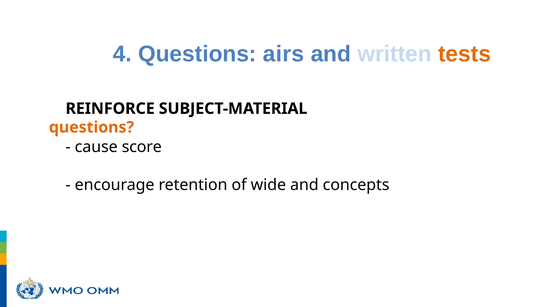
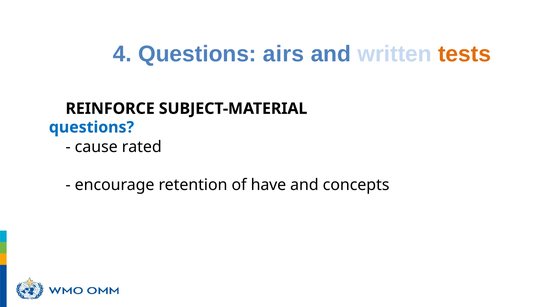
questions at (91, 127) colour: orange -> blue
score: score -> rated
wide: wide -> have
